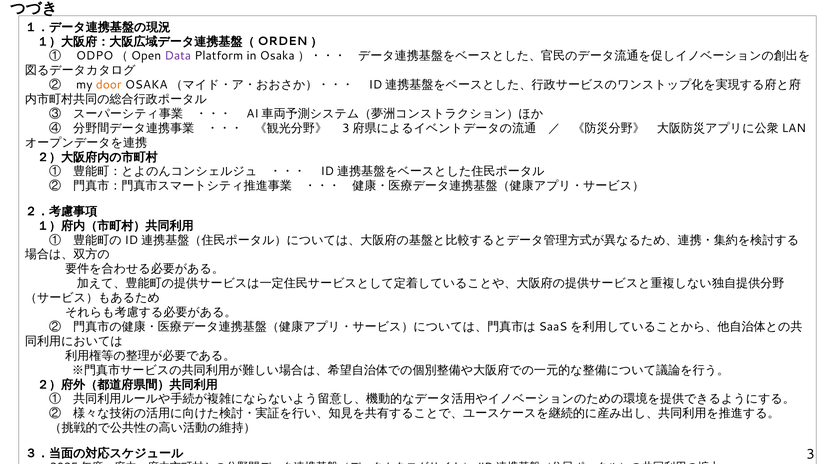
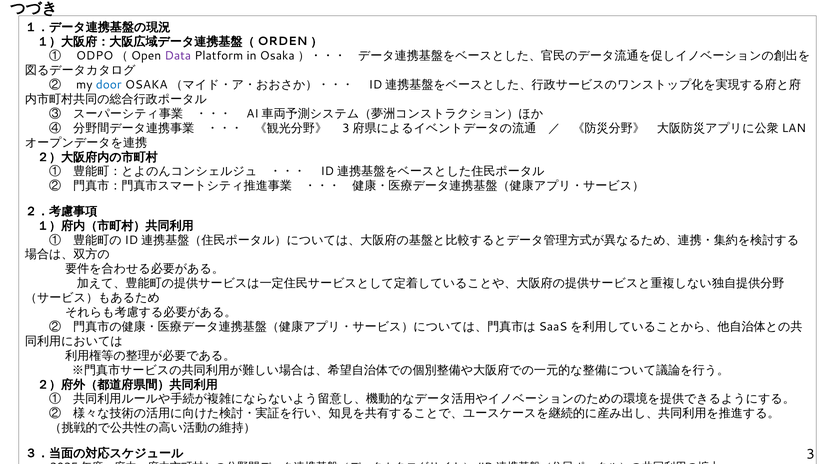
door colour: orange -> blue
